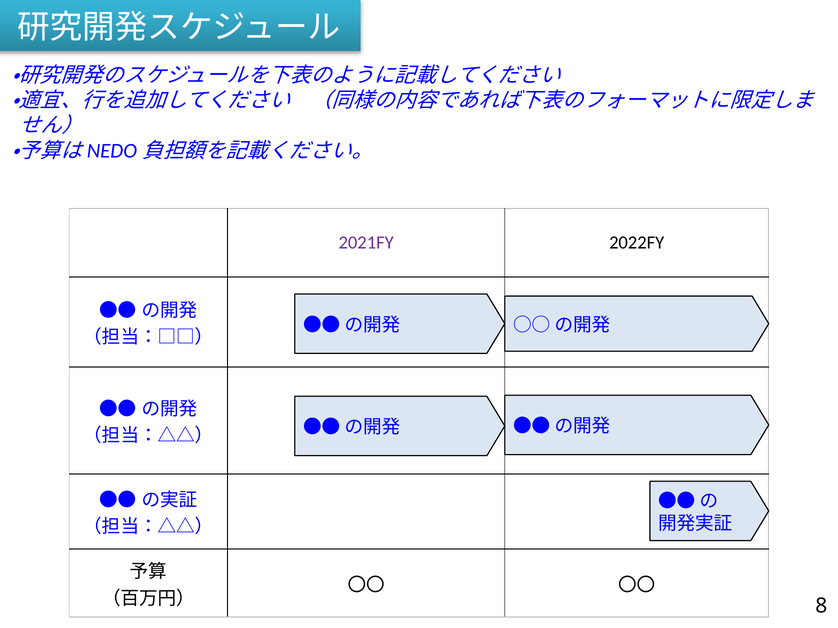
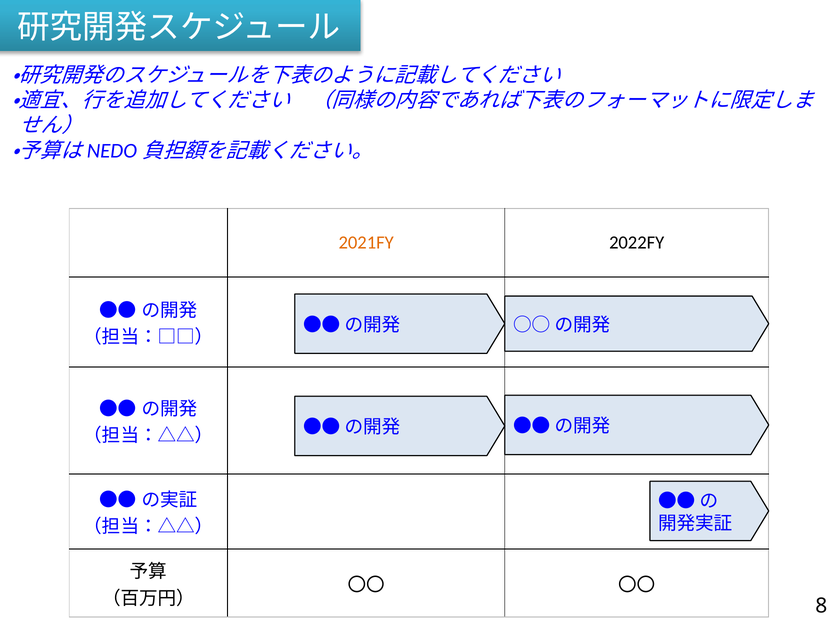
2021FY colour: purple -> orange
